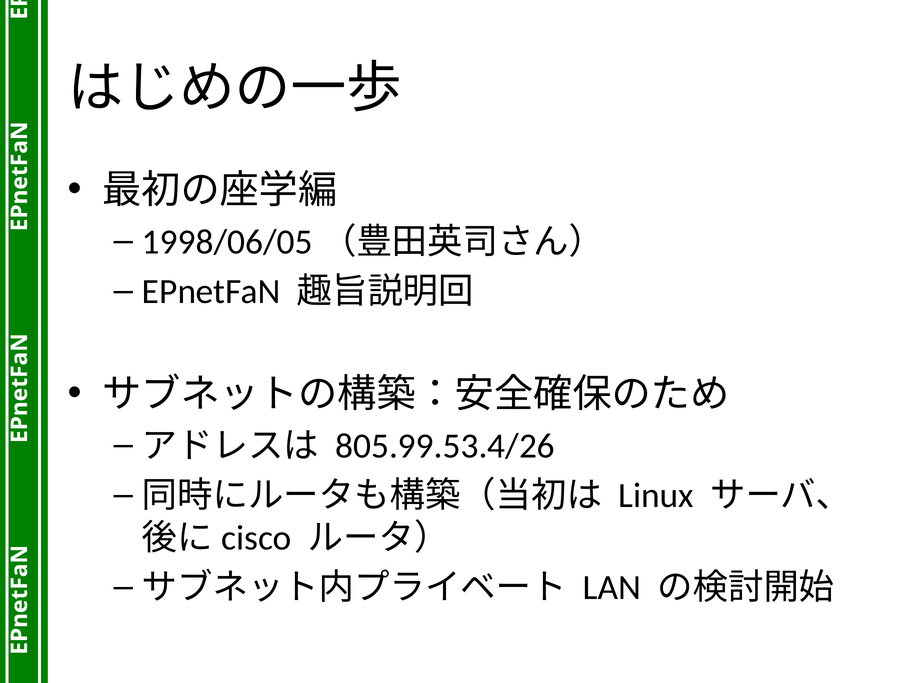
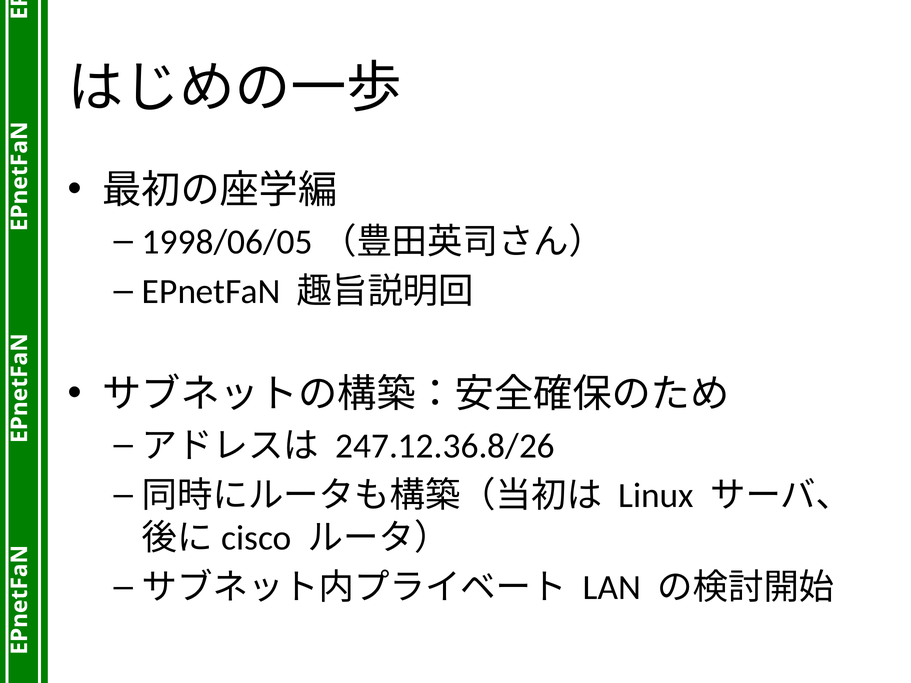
805.99.53.4/26: 805.99.53.4/26 -> 247.12.36.8/26
